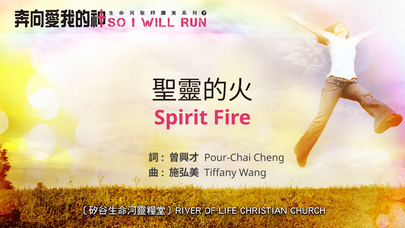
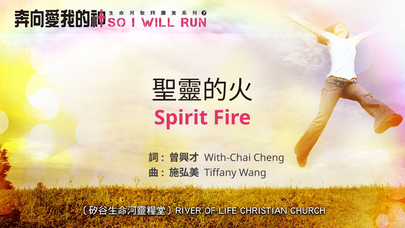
Pour-Chai: Pour-Chai -> With-Chai
